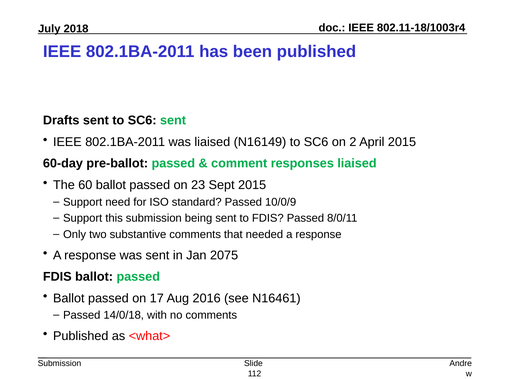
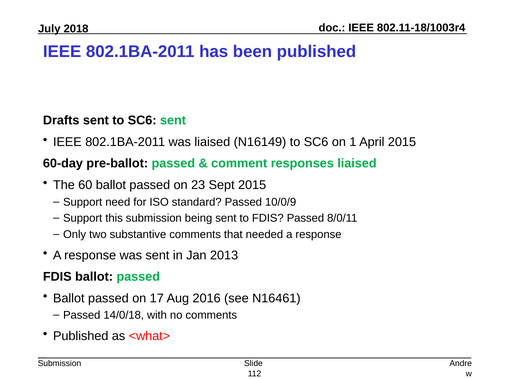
2: 2 -> 1
2075: 2075 -> 2013
